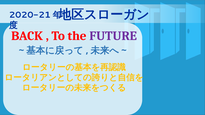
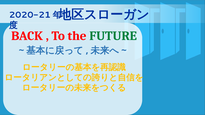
FUTURE colour: purple -> green
